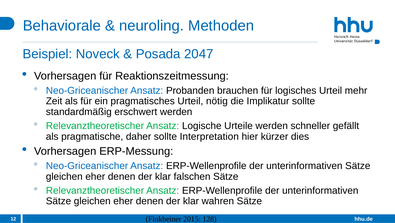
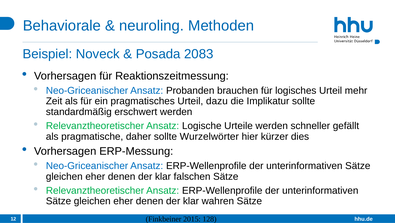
2047: 2047 -> 2083
nötig: nötig -> dazu
Interpretation: Interpretation -> Wurzelwörter
